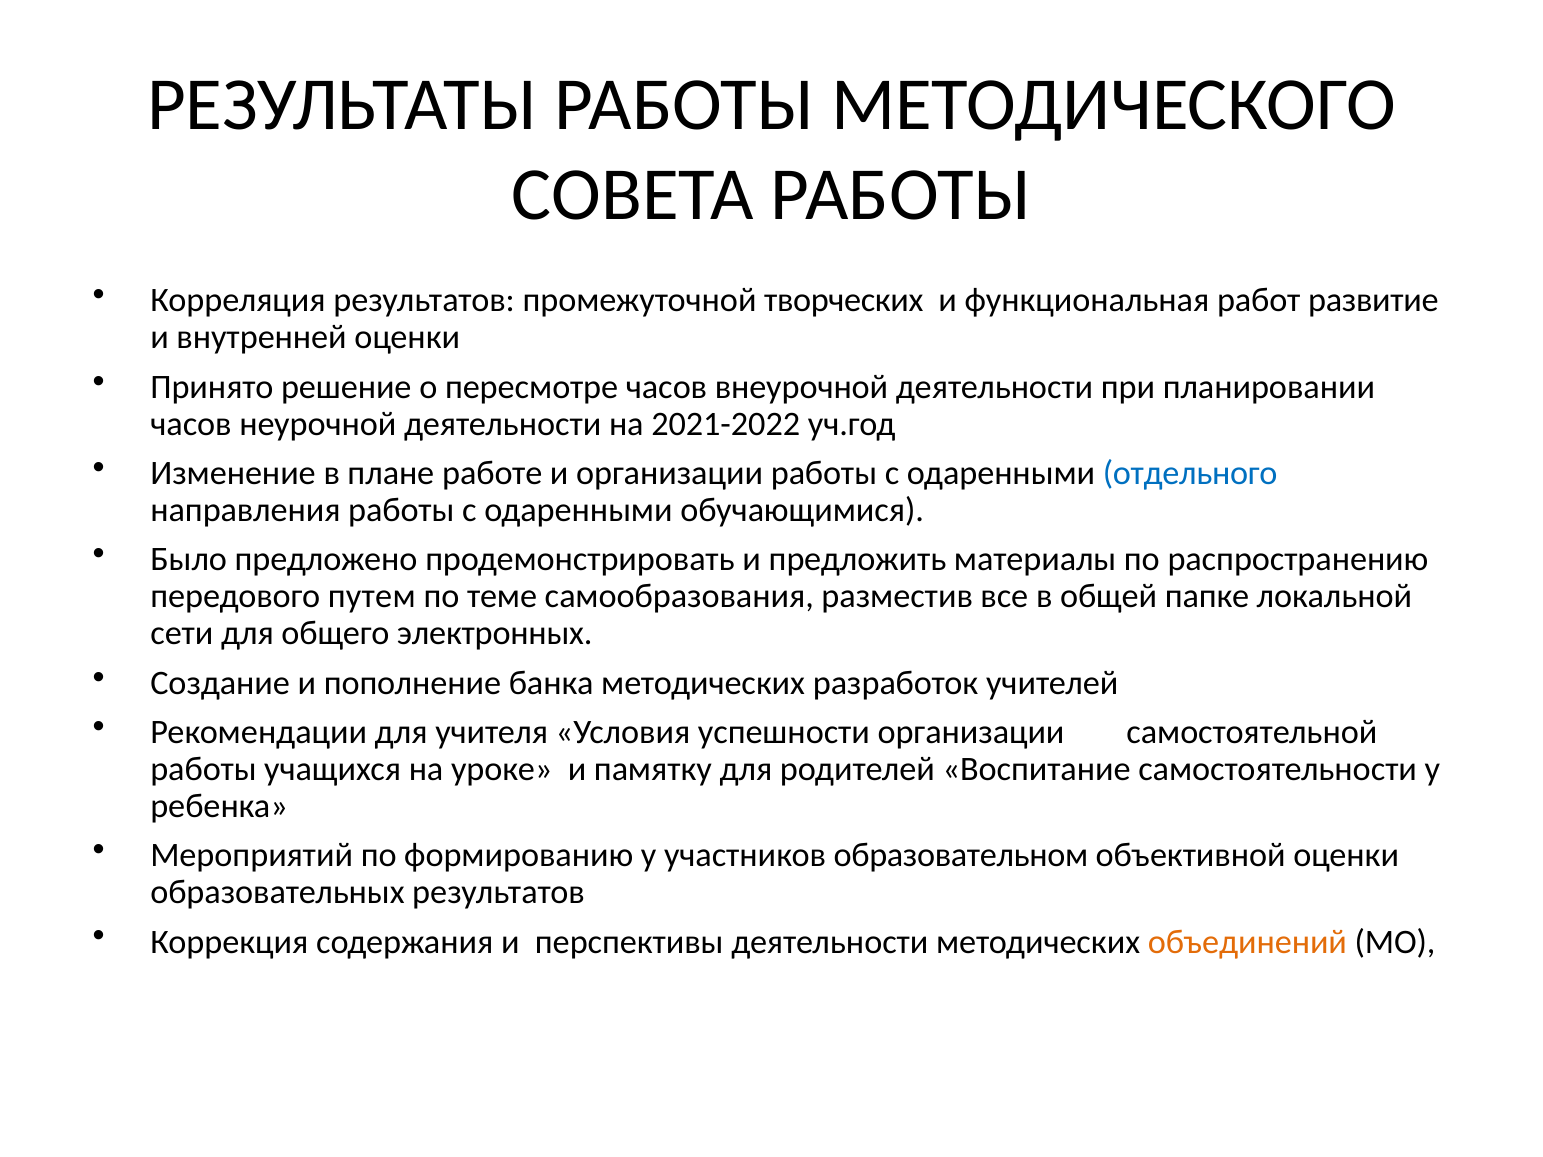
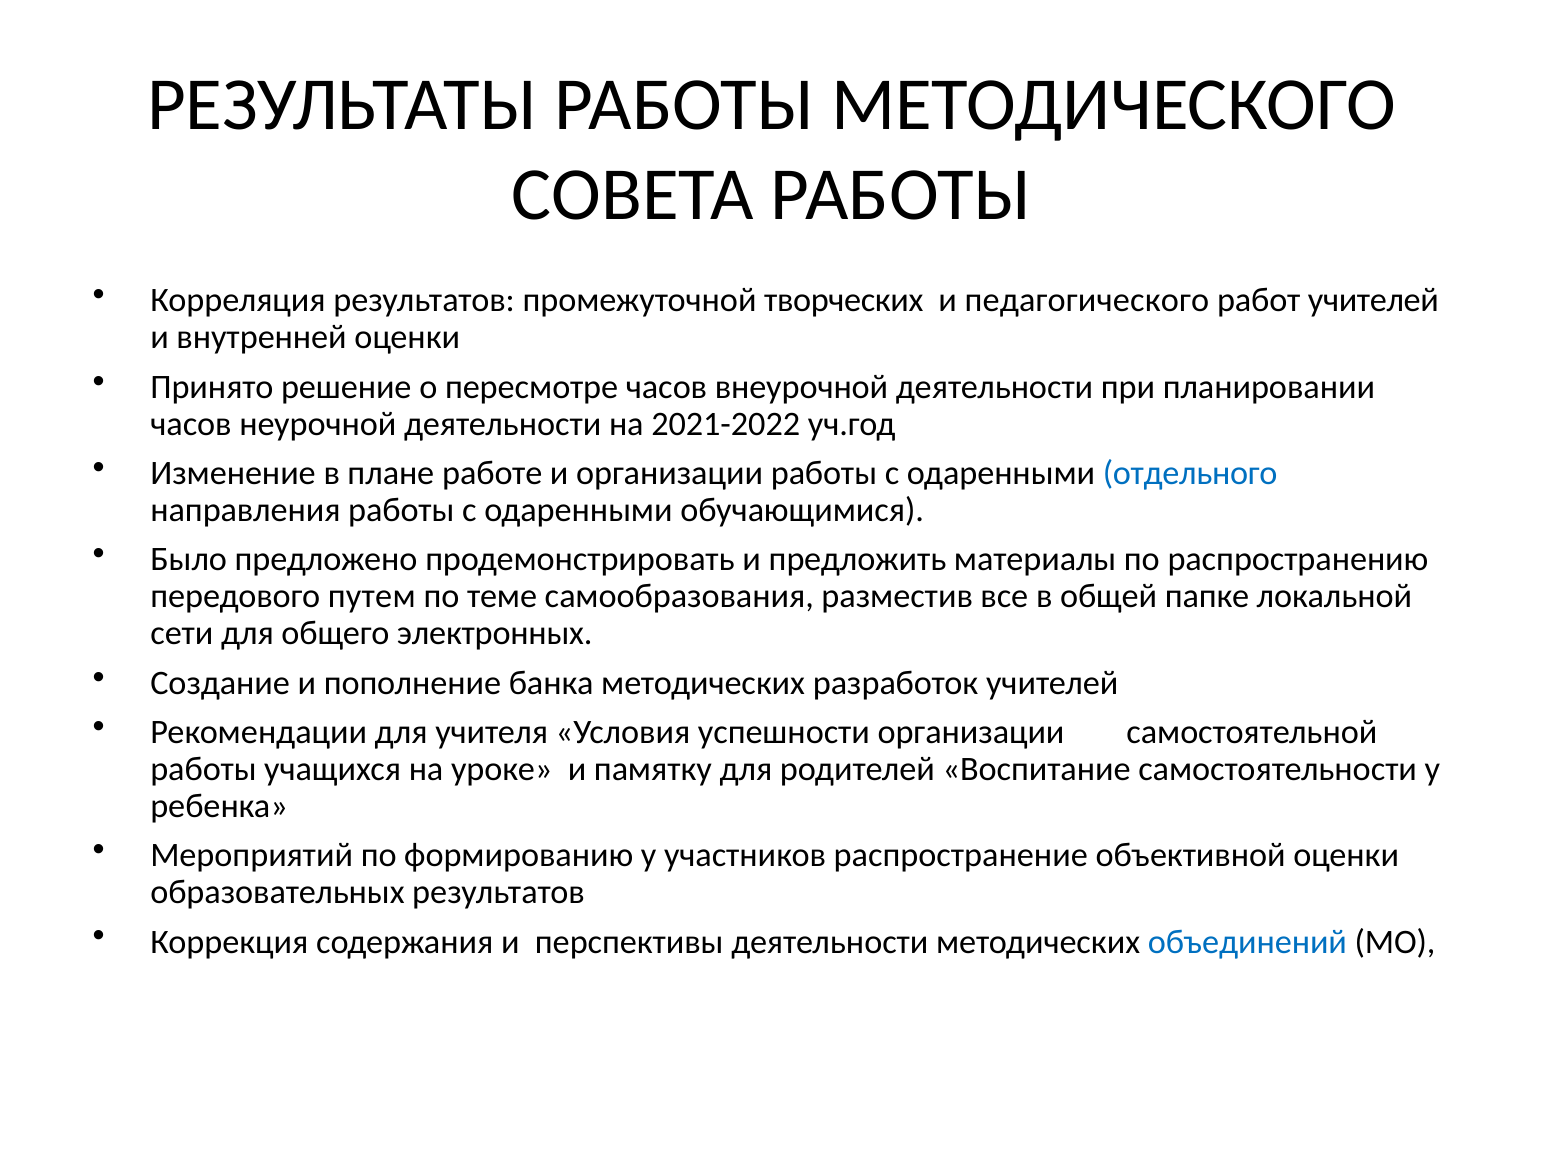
функциональная: функциональная -> педагогического
работ развитие: развитие -> учителей
образовательном: образовательном -> распространение
объединений colour: orange -> blue
